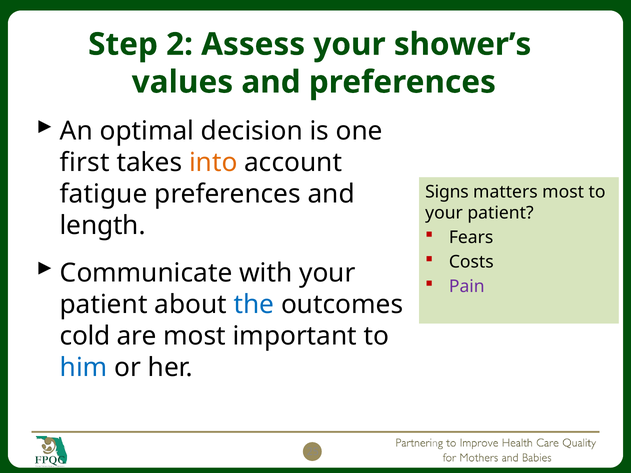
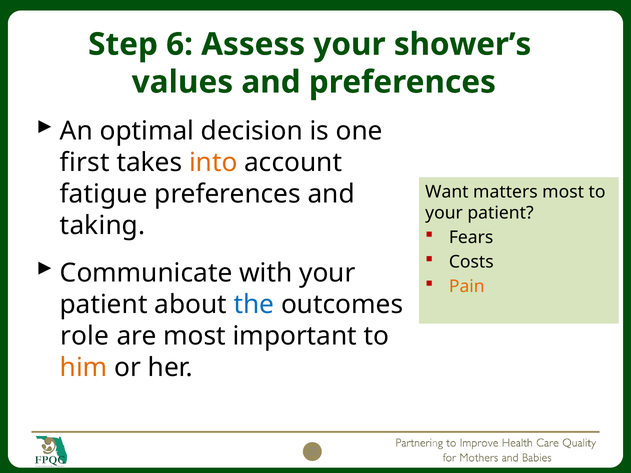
2: 2 -> 6
Signs: Signs -> Want
length: length -> taking
Pain colour: purple -> orange
cold: cold -> role
him colour: blue -> orange
